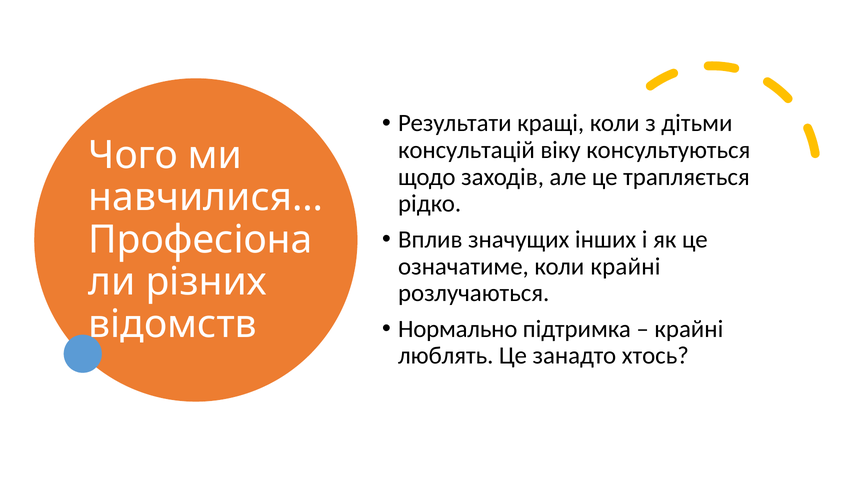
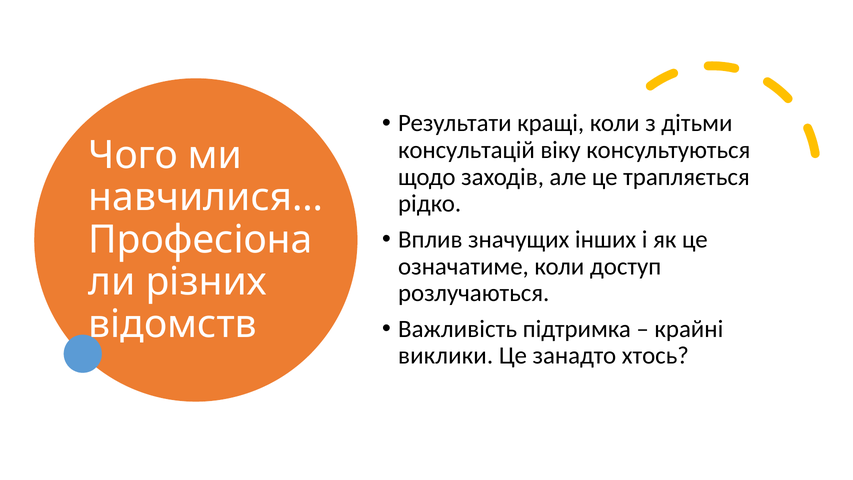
коли крайні: крайні -> доступ
Нормально: Нормально -> Важливість
люблять: люблять -> виклики
